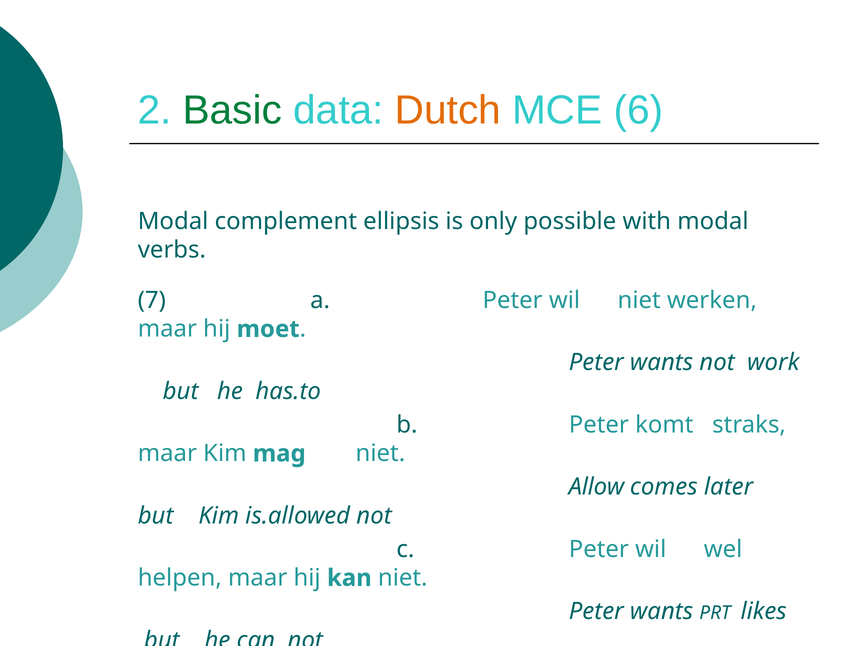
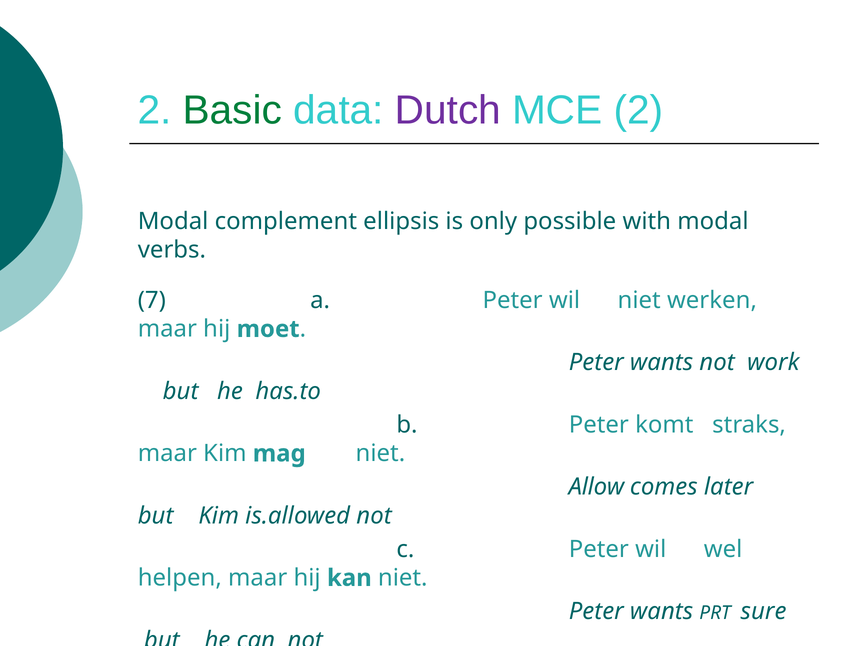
Dutch colour: orange -> purple
MCE 6: 6 -> 2
likes: likes -> sure
